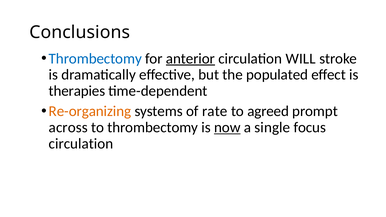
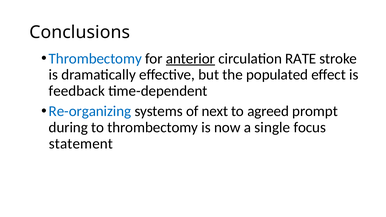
WILL: WILL -> RATE
therapies: therapies -> feedback
Re-organizing colour: orange -> blue
rate: rate -> next
across: across -> during
now underline: present -> none
circulation at (81, 144): circulation -> statement
